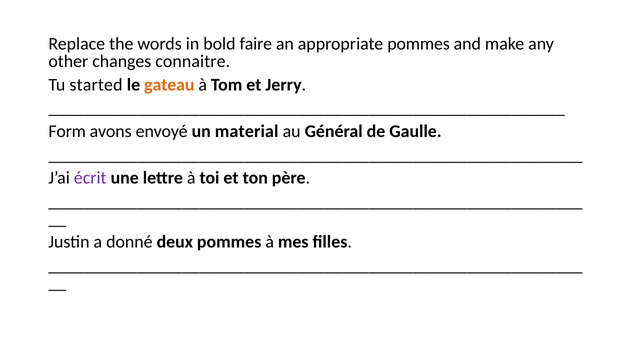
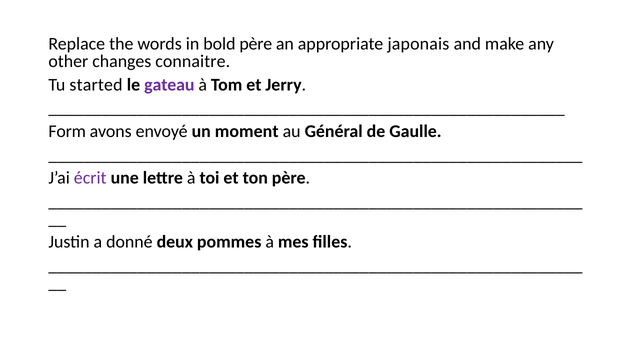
bold faire: faire -> père
appropriate pommes: pommes -> japonais
gateau colour: orange -> purple
material: material -> moment
